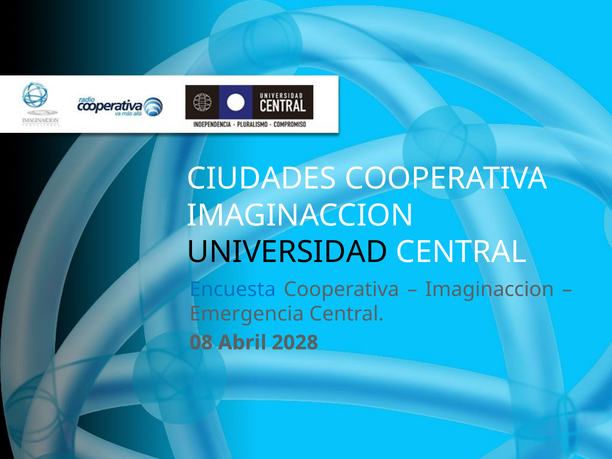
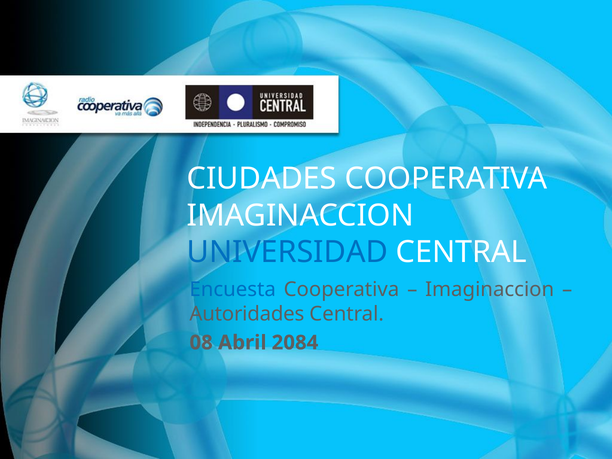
UNIVERSIDAD colour: black -> blue
Emergencia: Emergencia -> Autoridades
2028: 2028 -> 2084
